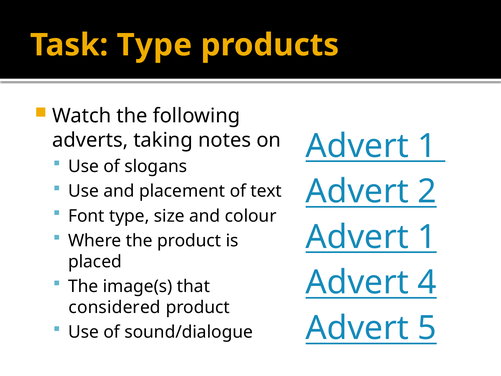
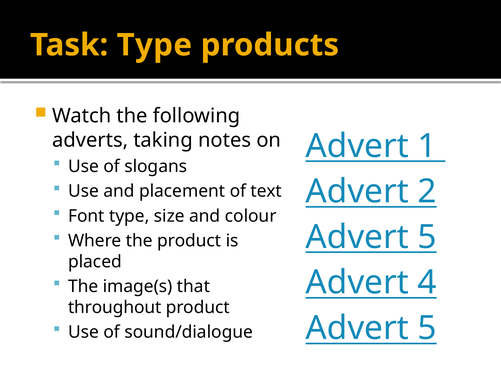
1 at (427, 237): 1 -> 5
considered: considered -> throughout
